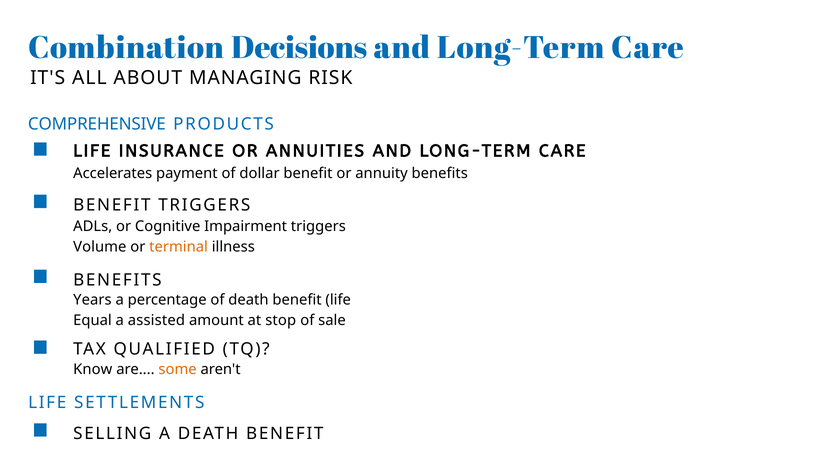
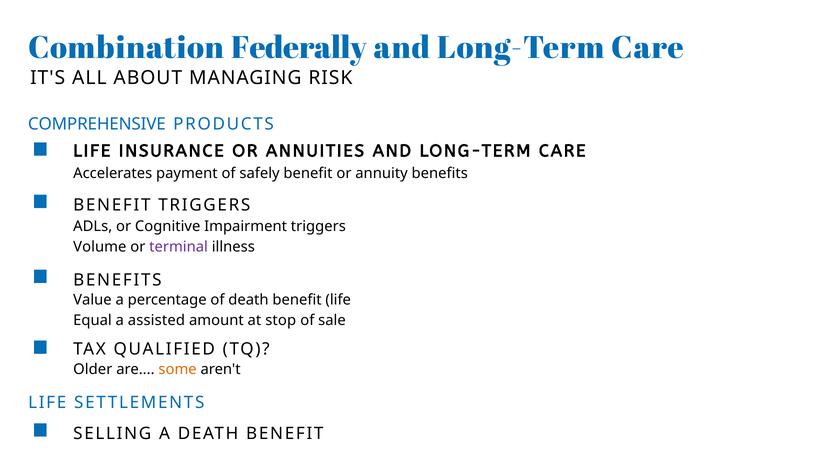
Decisions: Decisions -> Federally
dollar: dollar -> safely
terminal colour: orange -> purple
Years: Years -> Value
Know: Know -> Older
